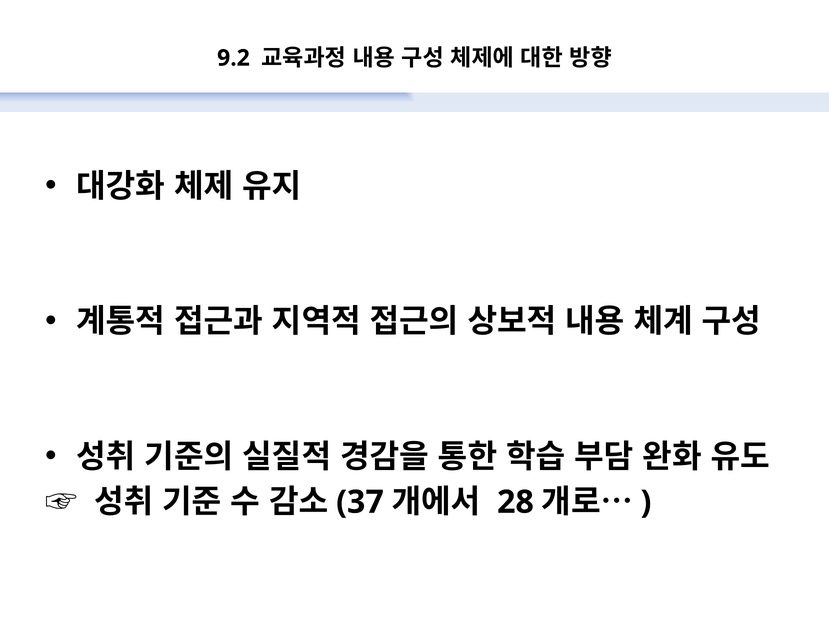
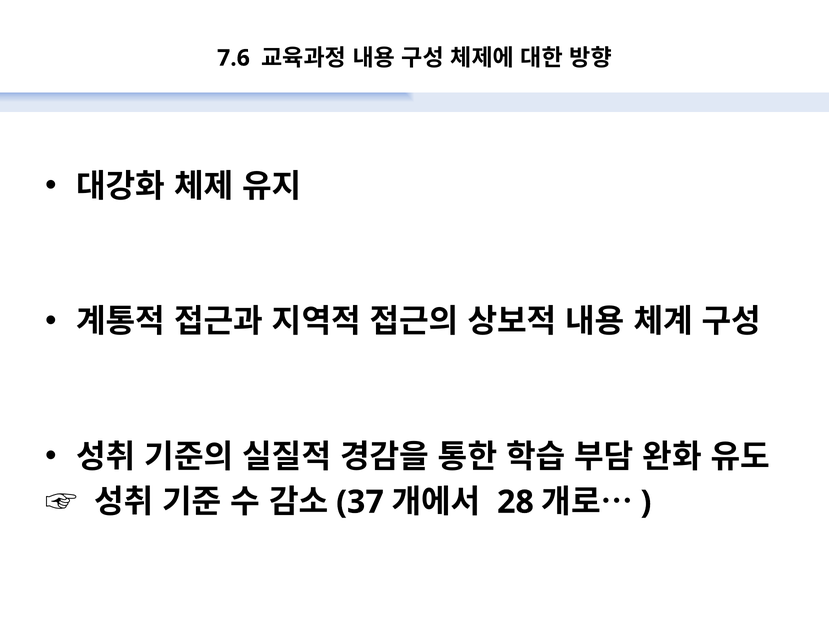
9.2: 9.2 -> 7.6
